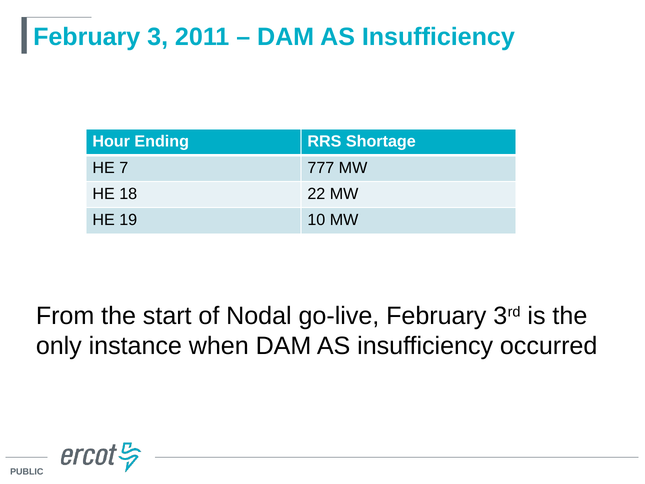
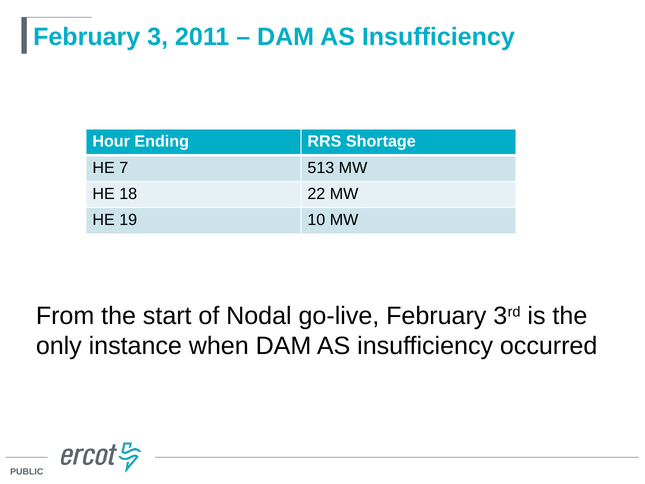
777: 777 -> 513
